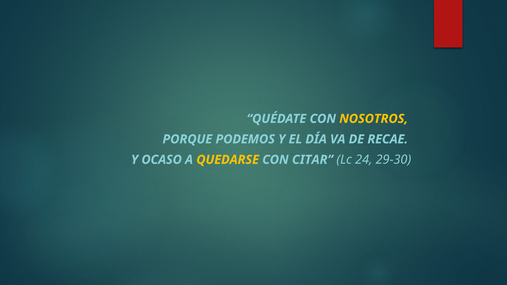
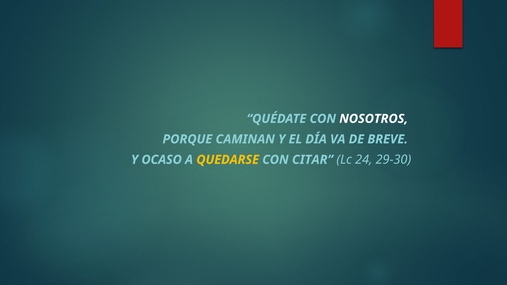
NOSOTROS colour: yellow -> white
PODEMOS: PODEMOS -> CAMINAN
RECAE: RECAE -> BREVE
